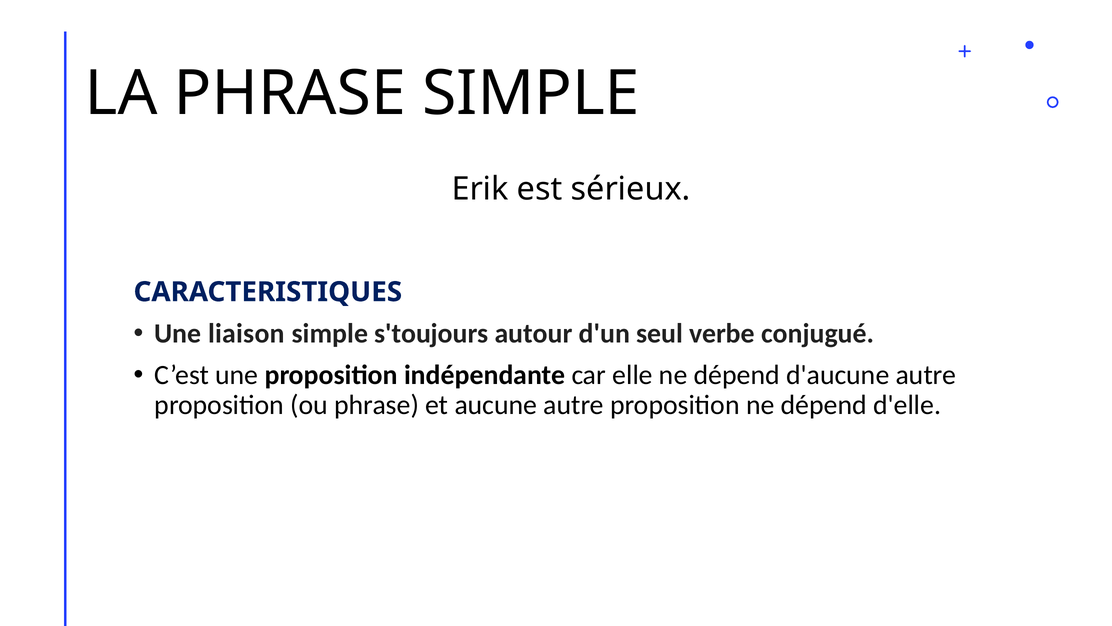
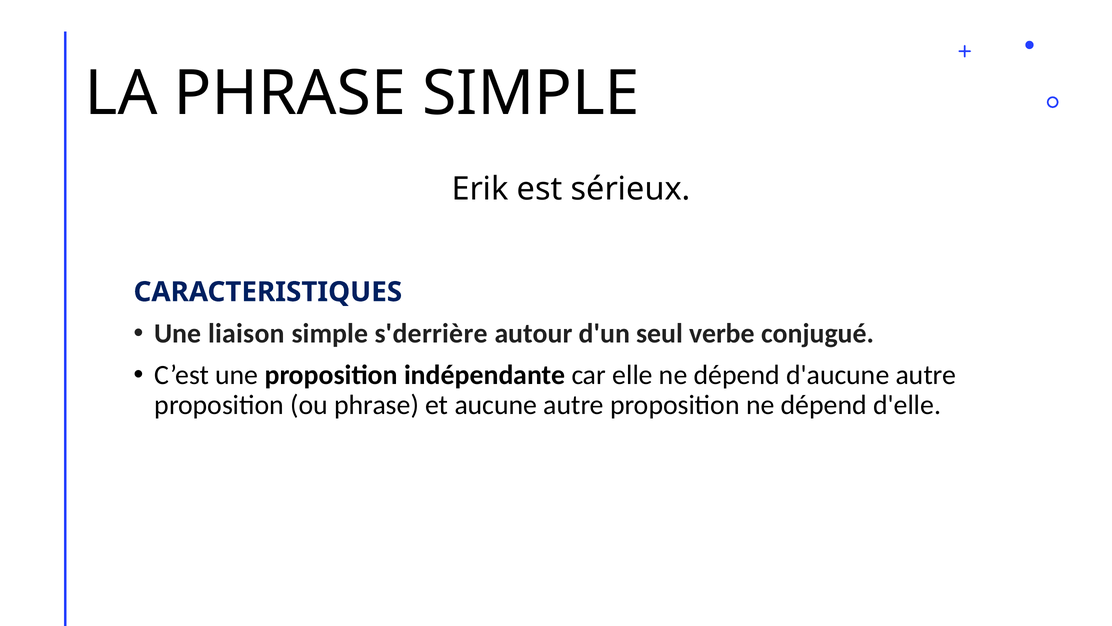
s'toujours: s'toujours -> s'derrière
